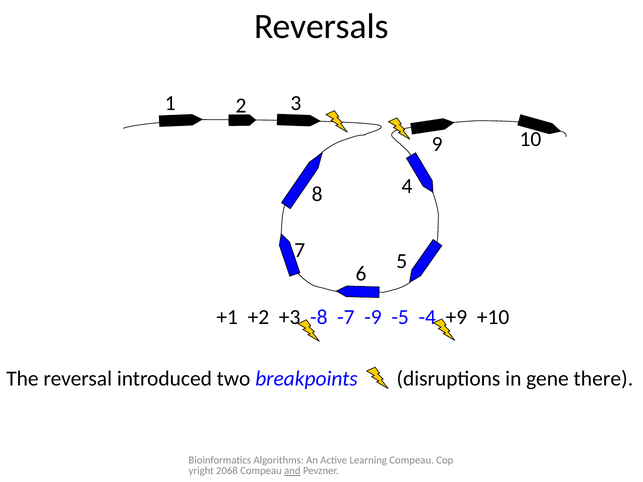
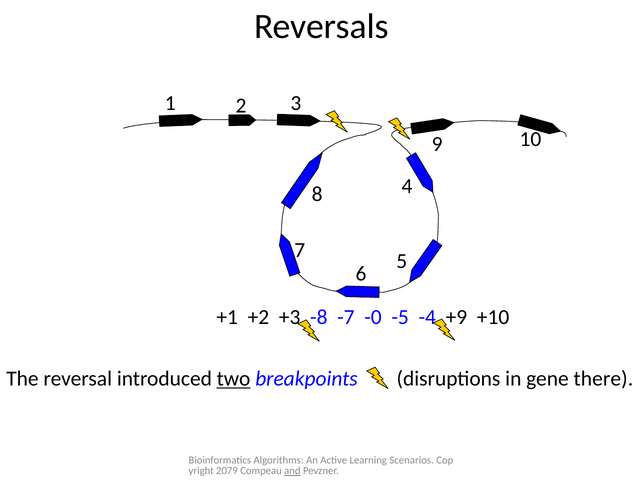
-9: -9 -> -0
two underline: none -> present
Learning Compeau: Compeau -> Scenarios
2068: 2068 -> 2079
